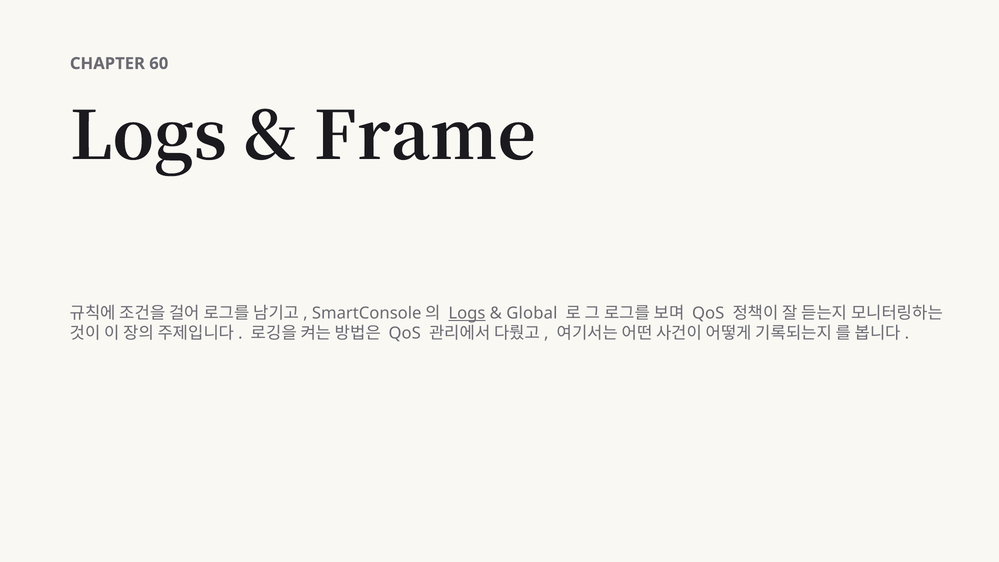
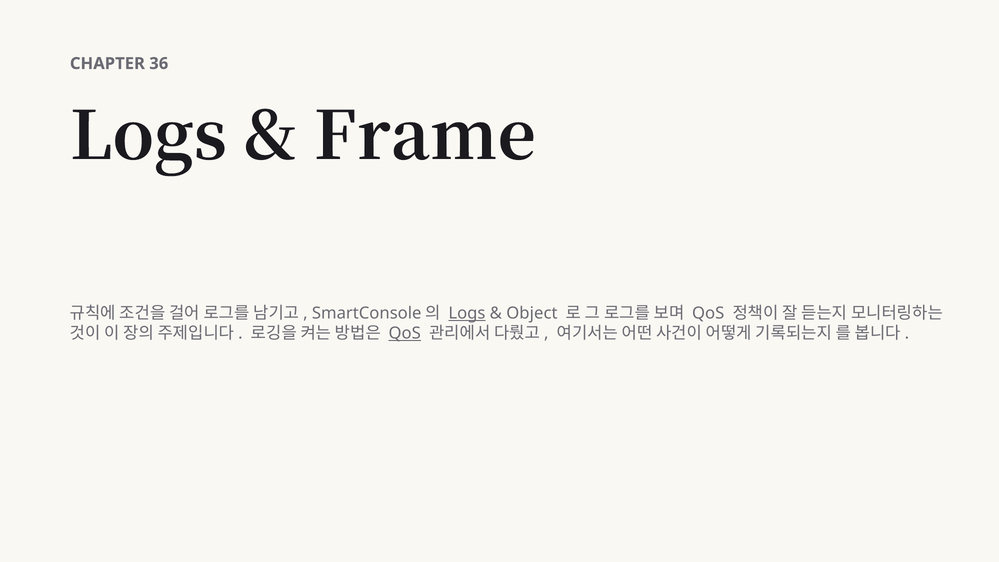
60: 60 -> 36
Global: Global -> Object
QoS at (405, 333) underline: none -> present
